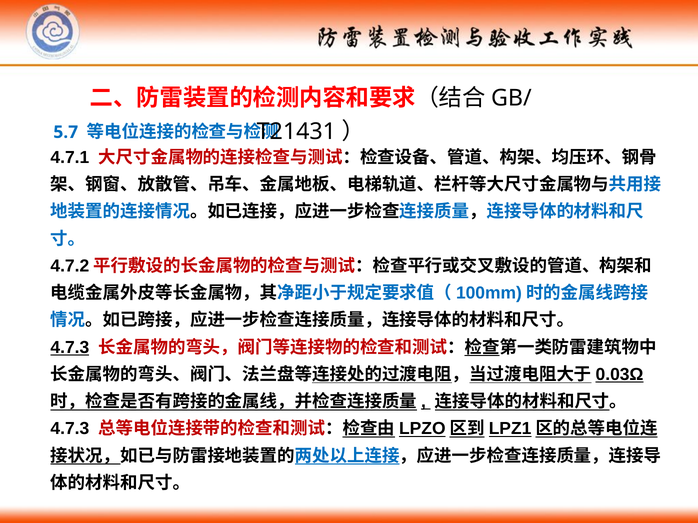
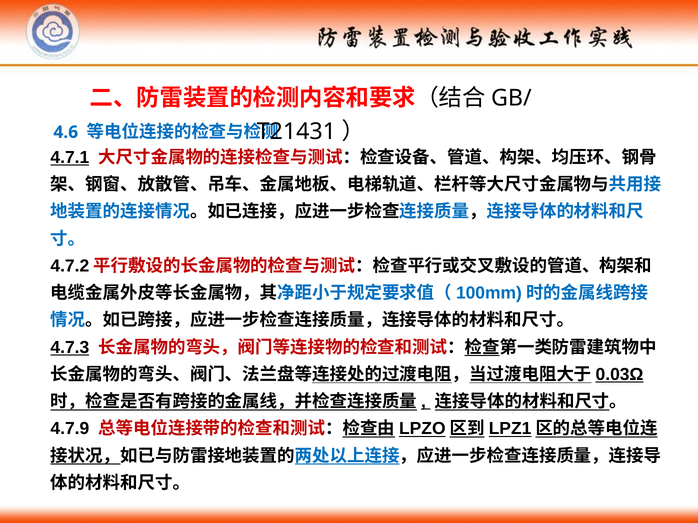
5.7: 5.7 -> 4.6
4.7.1 underline: none -> present
4.7.3 at (70, 429): 4.7.3 -> 4.7.9
